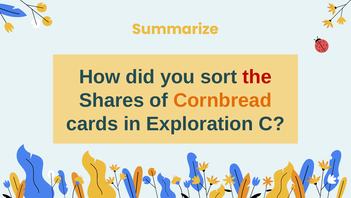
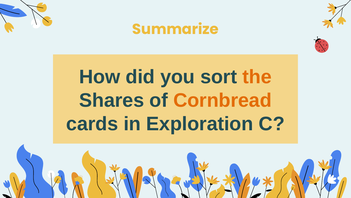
the colour: red -> orange
